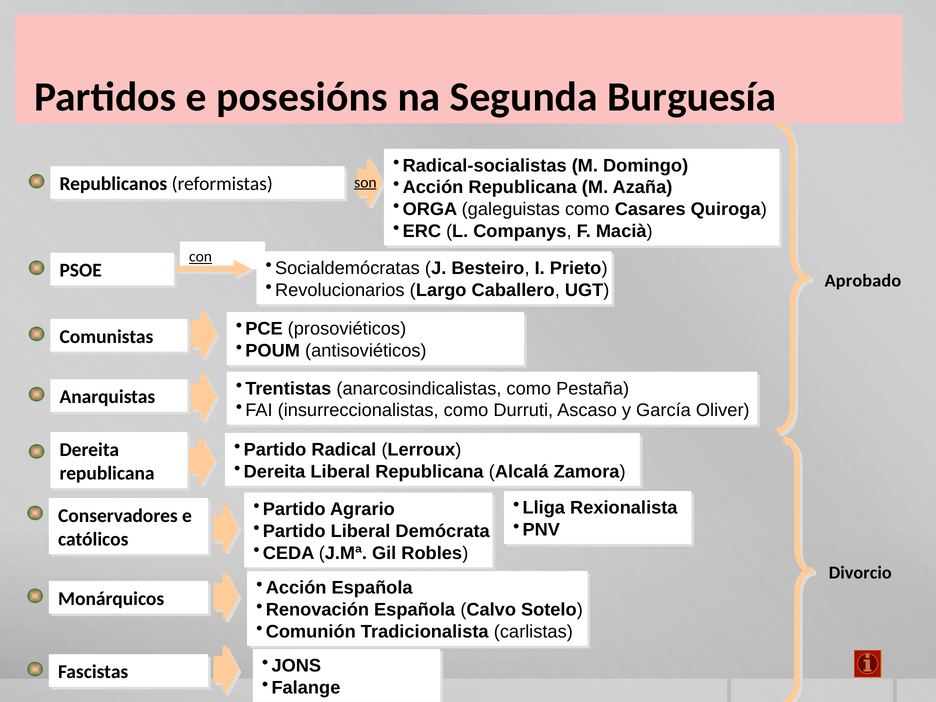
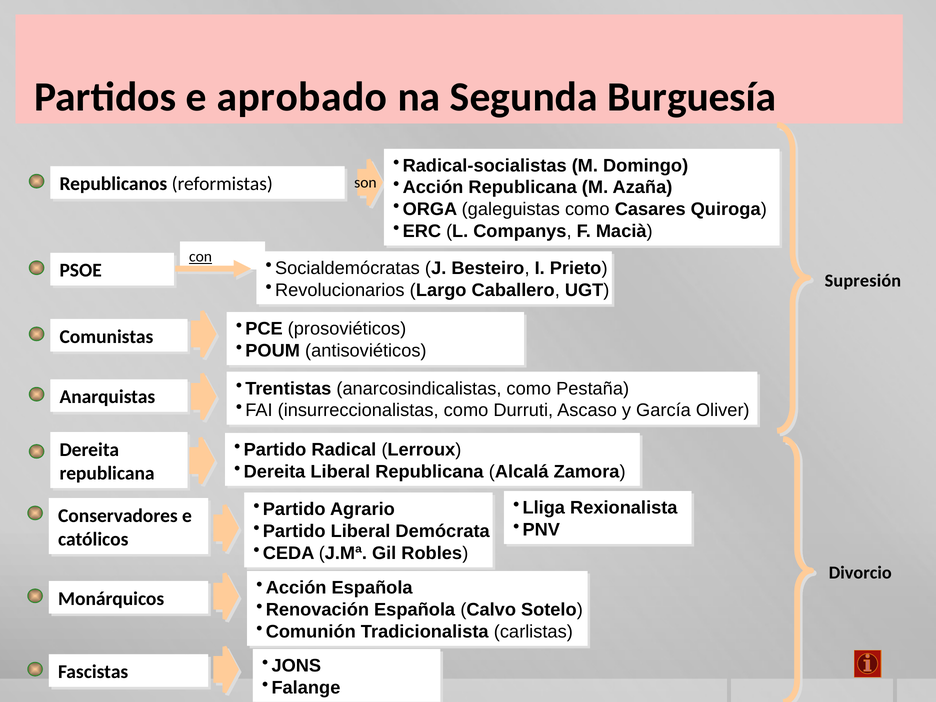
posesións: posesións -> aprobado
son underline: present -> none
Aprobado: Aprobado -> Supresión
